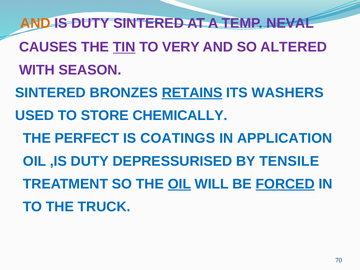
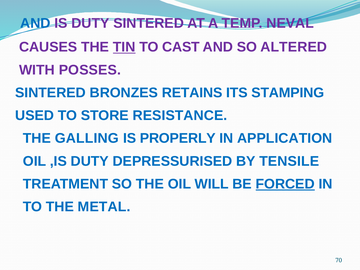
AND at (35, 23) colour: orange -> blue
VERY: VERY -> CAST
SEASON: SEASON -> POSSES
RETAINS underline: present -> none
WASHERS: WASHERS -> STAMPING
CHEMICALLY: CHEMICALLY -> RESISTANCE
PERFECT: PERFECT -> GALLING
COATINGS: COATINGS -> PROPERLY
OIL at (179, 184) underline: present -> none
TRUCK: TRUCK -> METAL
